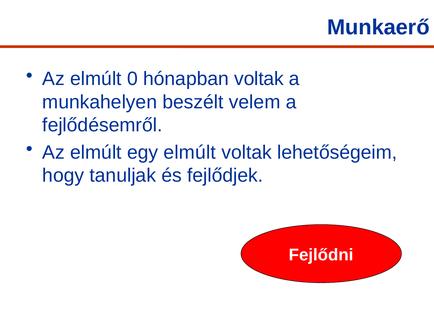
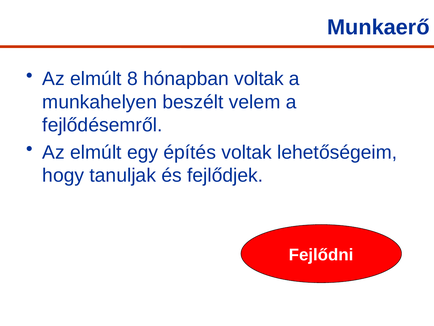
0: 0 -> 8
egy elmúlt: elmúlt -> építés
